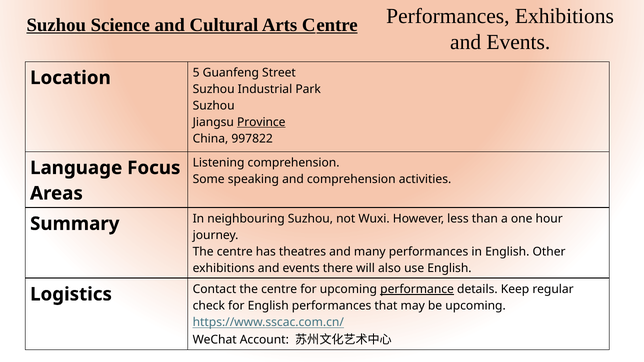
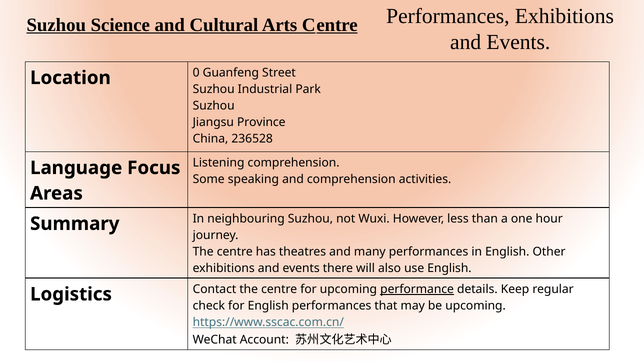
5: 5 -> 0
Province underline: present -> none
997822: 997822 -> 236528
